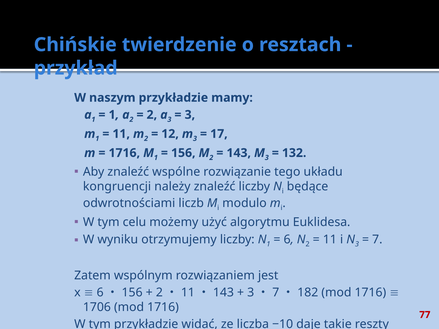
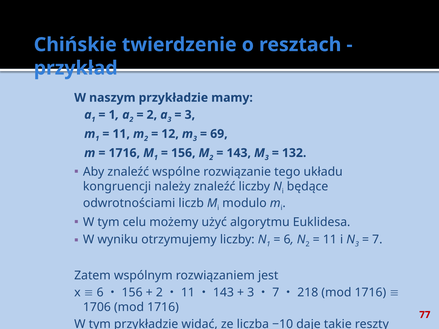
17: 17 -> 69
182: 182 -> 218
